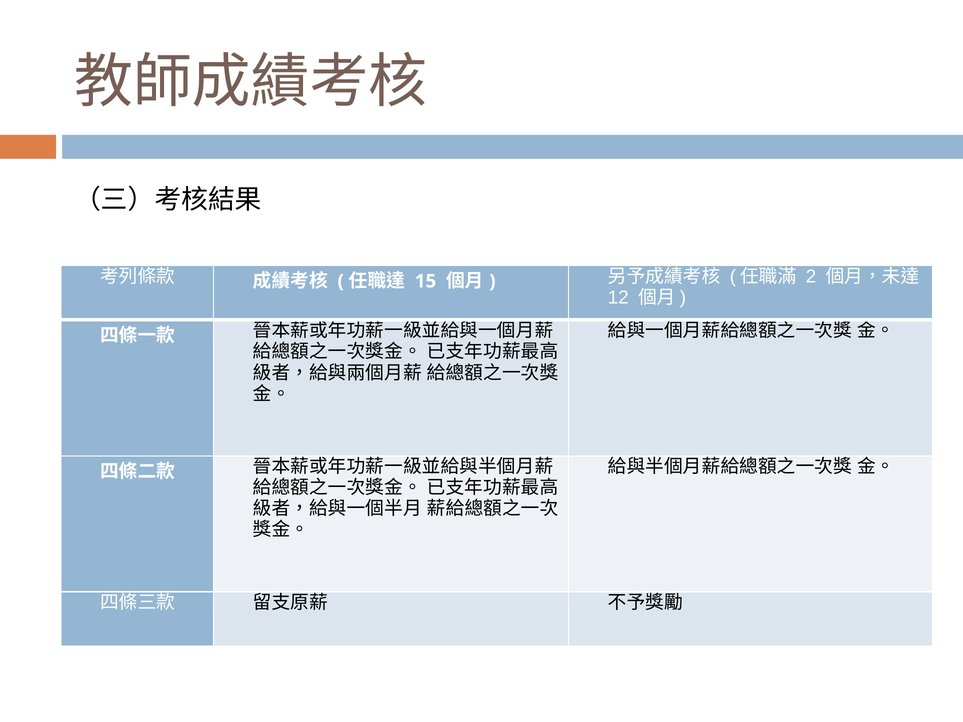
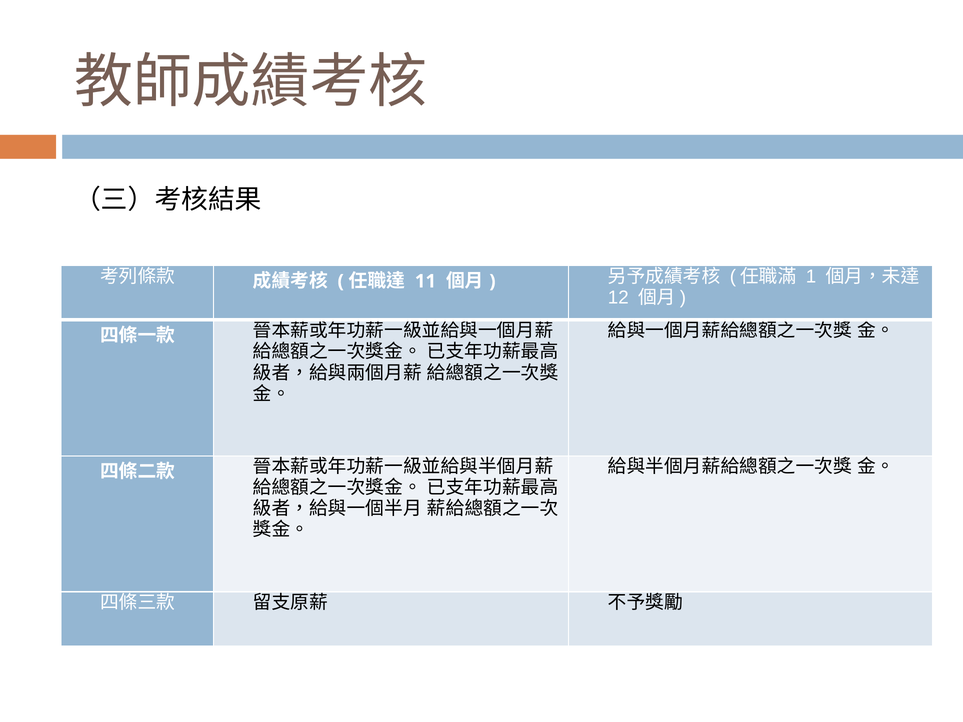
15: 15 -> 11
2: 2 -> 1
